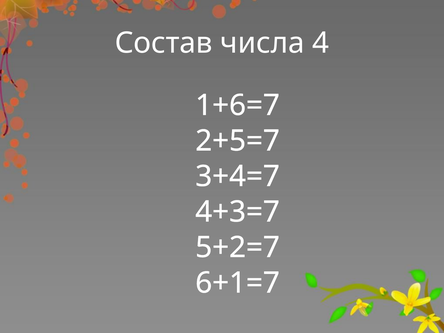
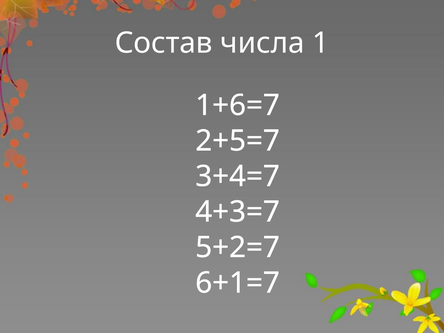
4: 4 -> 1
